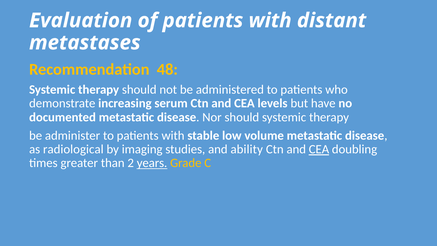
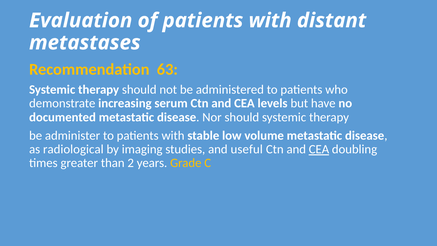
48: 48 -> 63
ability: ability -> useful
years underline: present -> none
